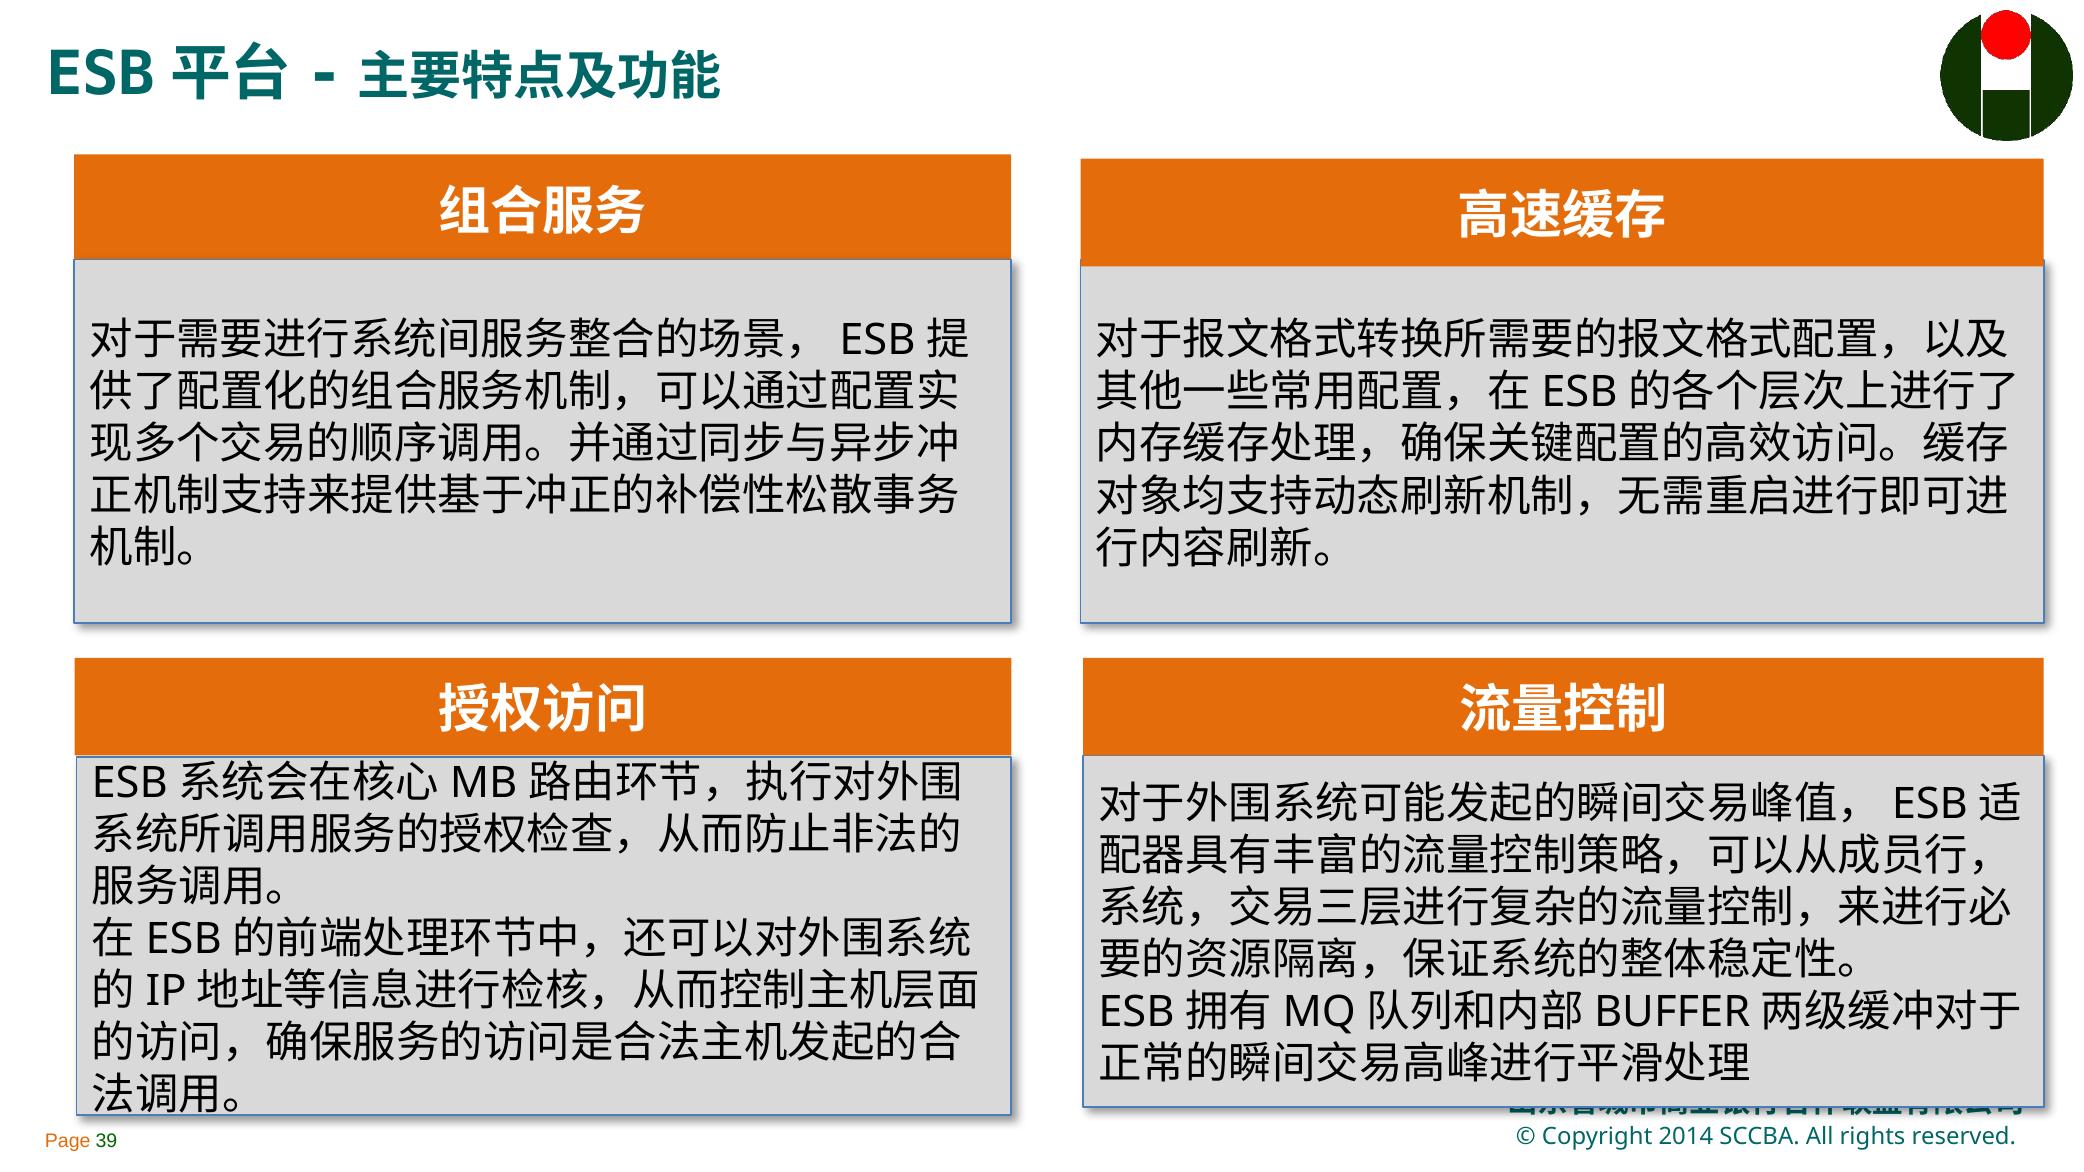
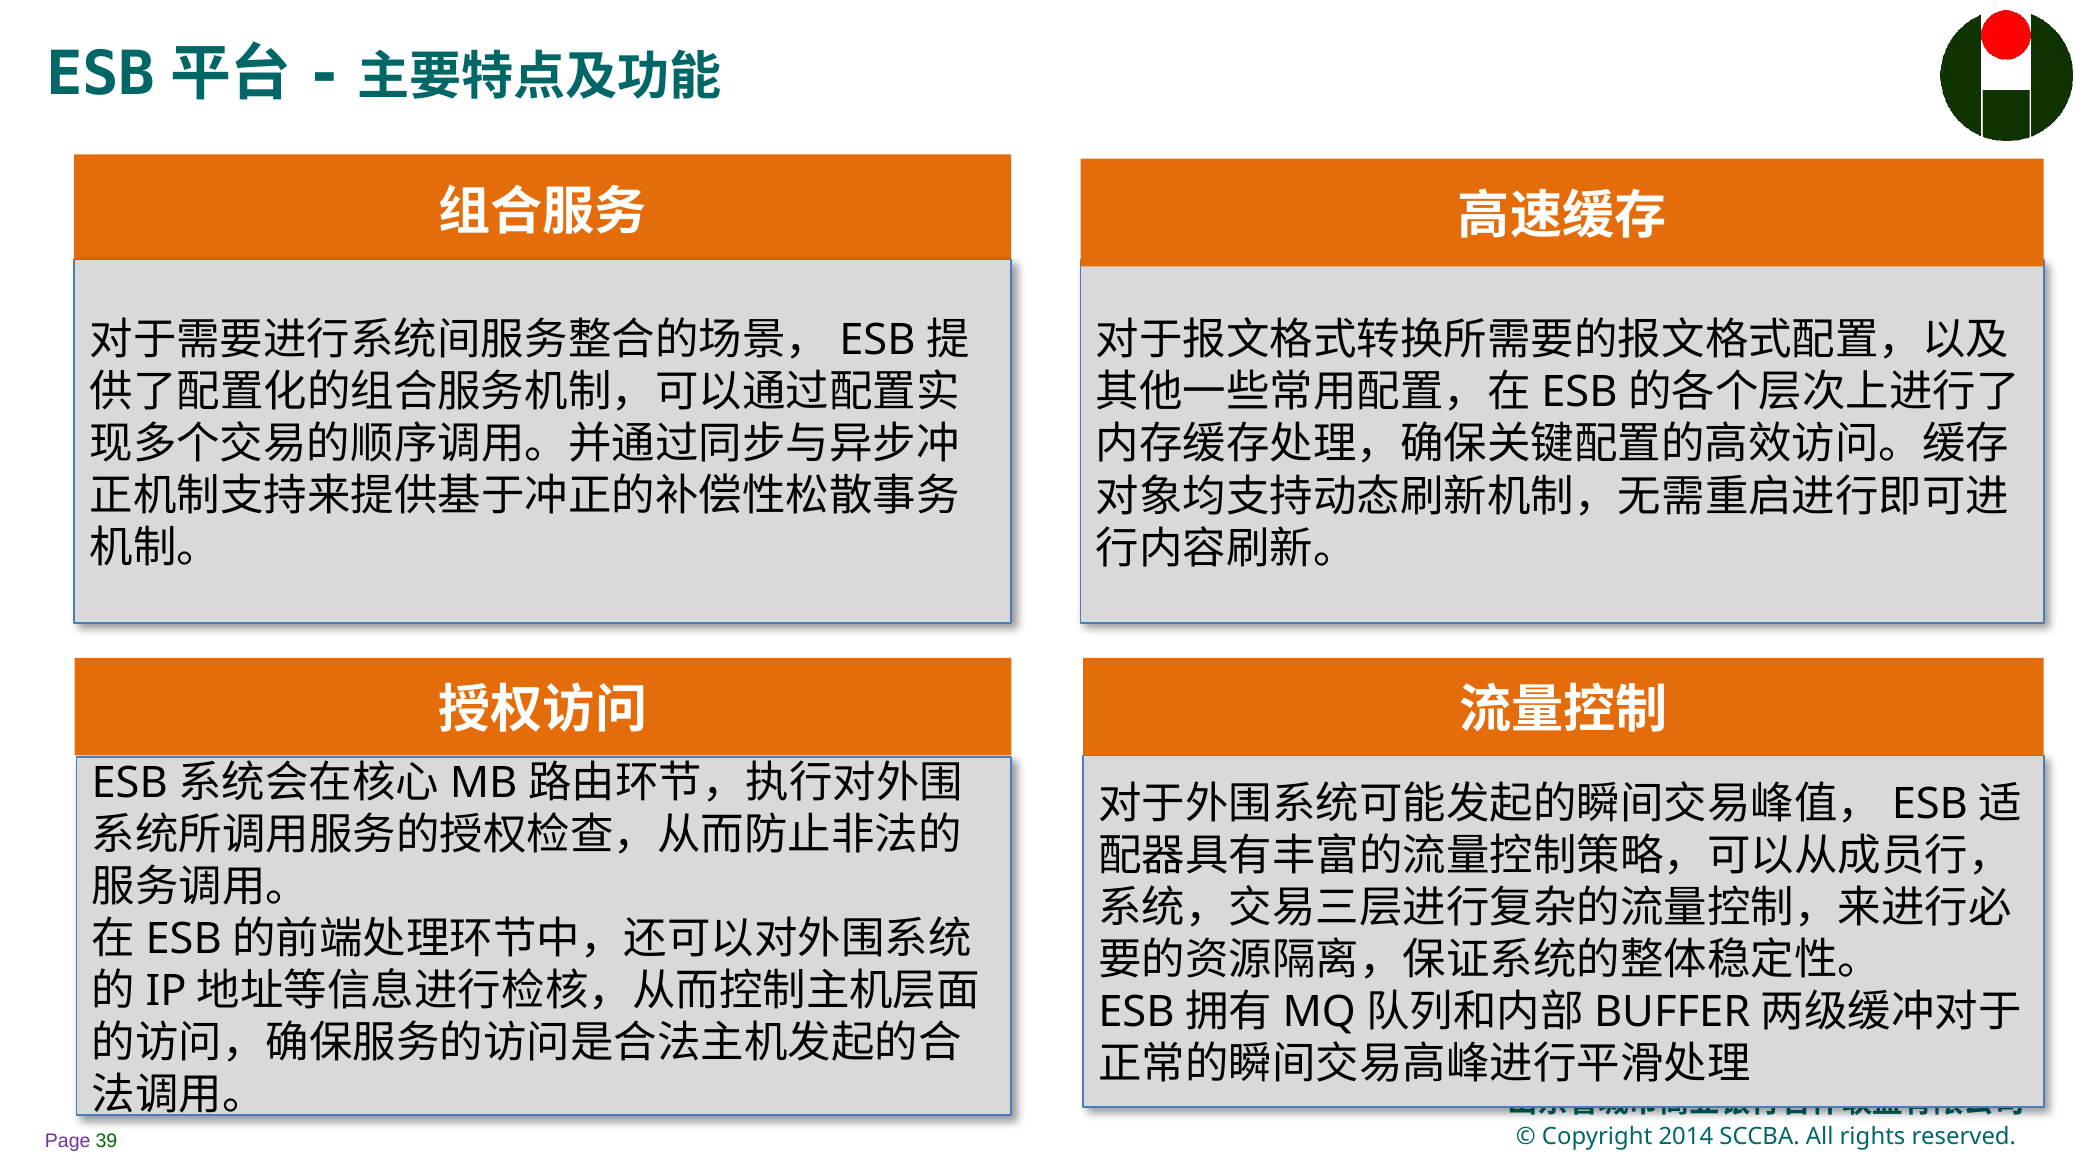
Page colour: orange -> purple
